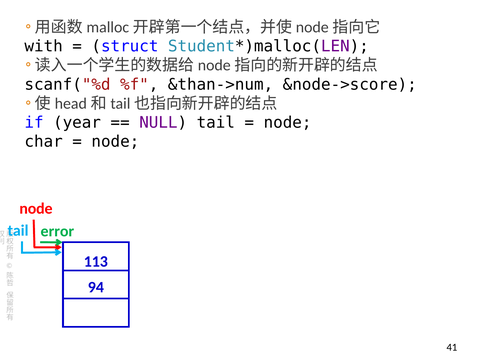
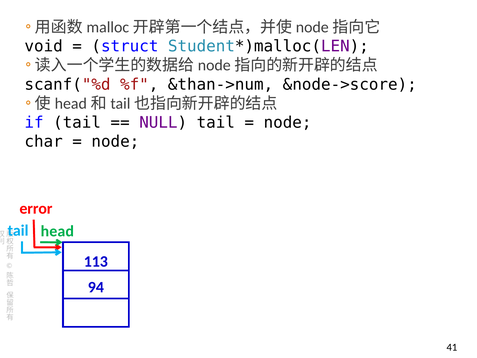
with: with -> void
if year: year -> tail
node at (36, 208): node -> error
error: error -> head
